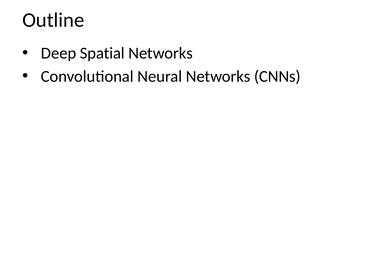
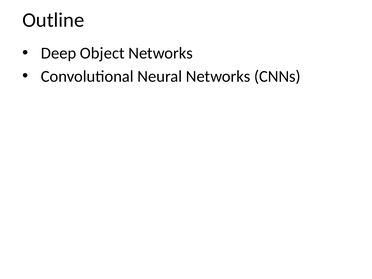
Spatial: Spatial -> Object
